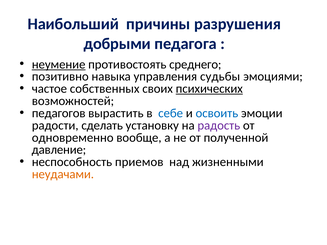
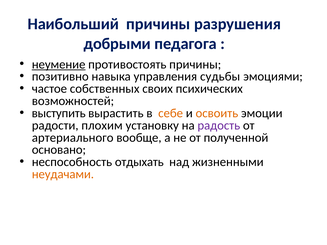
противостоять среднего: среднего -> причины
психических underline: present -> none
педагогов: педагогов -> выступить
себе colour: blue -> orange
освоить colour: blue -> orange
сделать: сделать -> плохим
одновременно: одновременно -> артериального
давление: давление -> основано
приемов: приемов -> отдыхать
